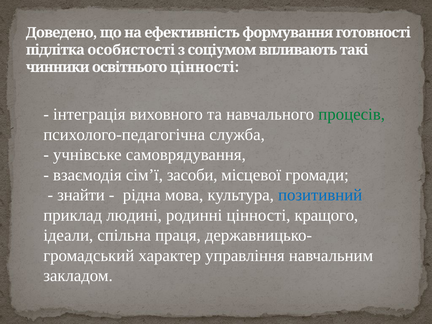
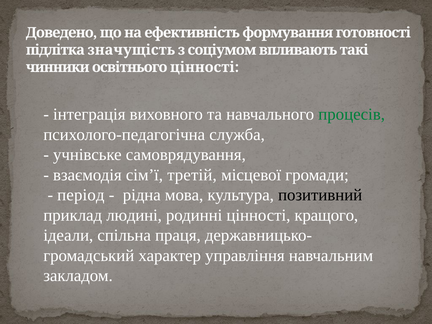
особистості: особистості -> значущість
засоби: засоби -> третій
знайти: знайти -> період
позитивний colour: blue -> black
